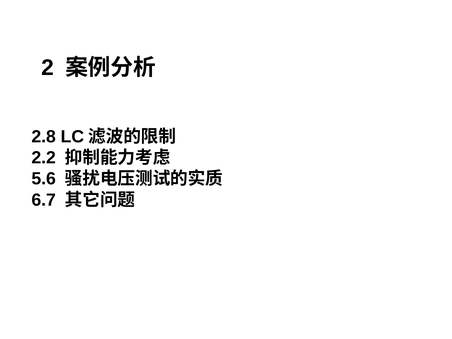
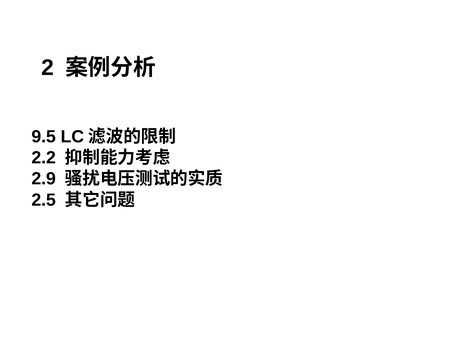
2.8: 2.8 -> 9.5
5.6: 5.6 -> 2.9
6.7: 6.7 -> 2.5
